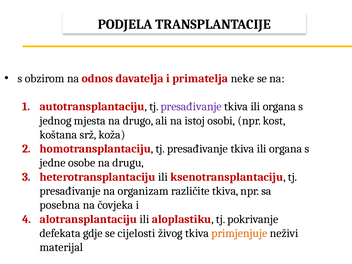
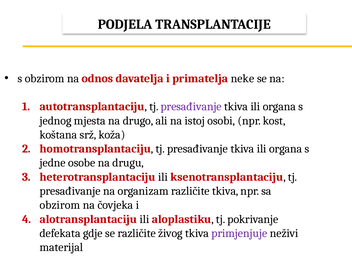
posebna at (60, 205): posebna -> obzirom
se cijelosti: cijelosti -> različite
primjenjuje colour: orange -> purple
